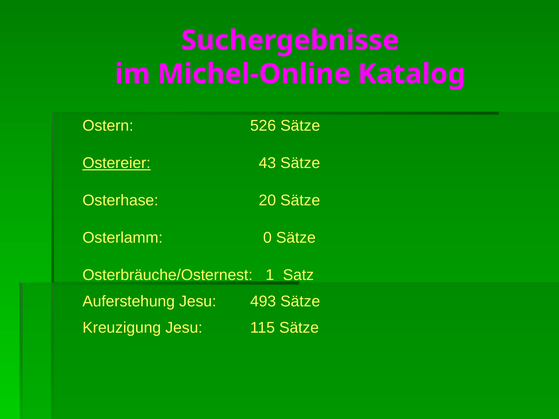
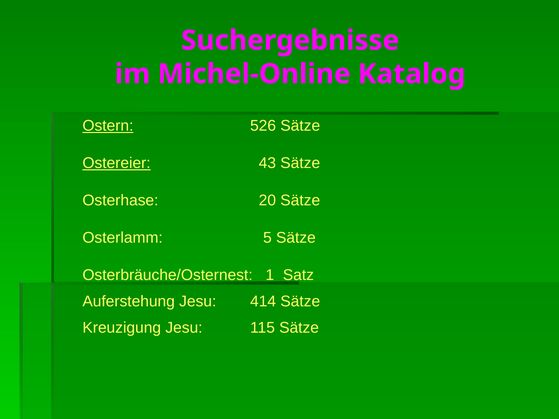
Ostern underline: none -> present
0: 0 -> 5
493: 493 -> 414
